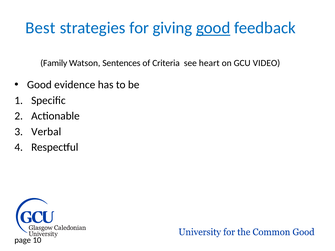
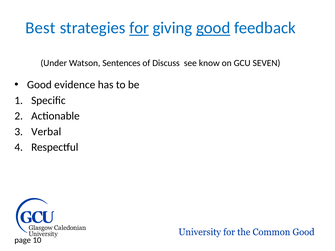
for underline: none -> present
Family: Family -> Under
Criteria: Criteria -> Discuss
heart: heart -> know
VIDEO: VIDEO -> SEVEN
